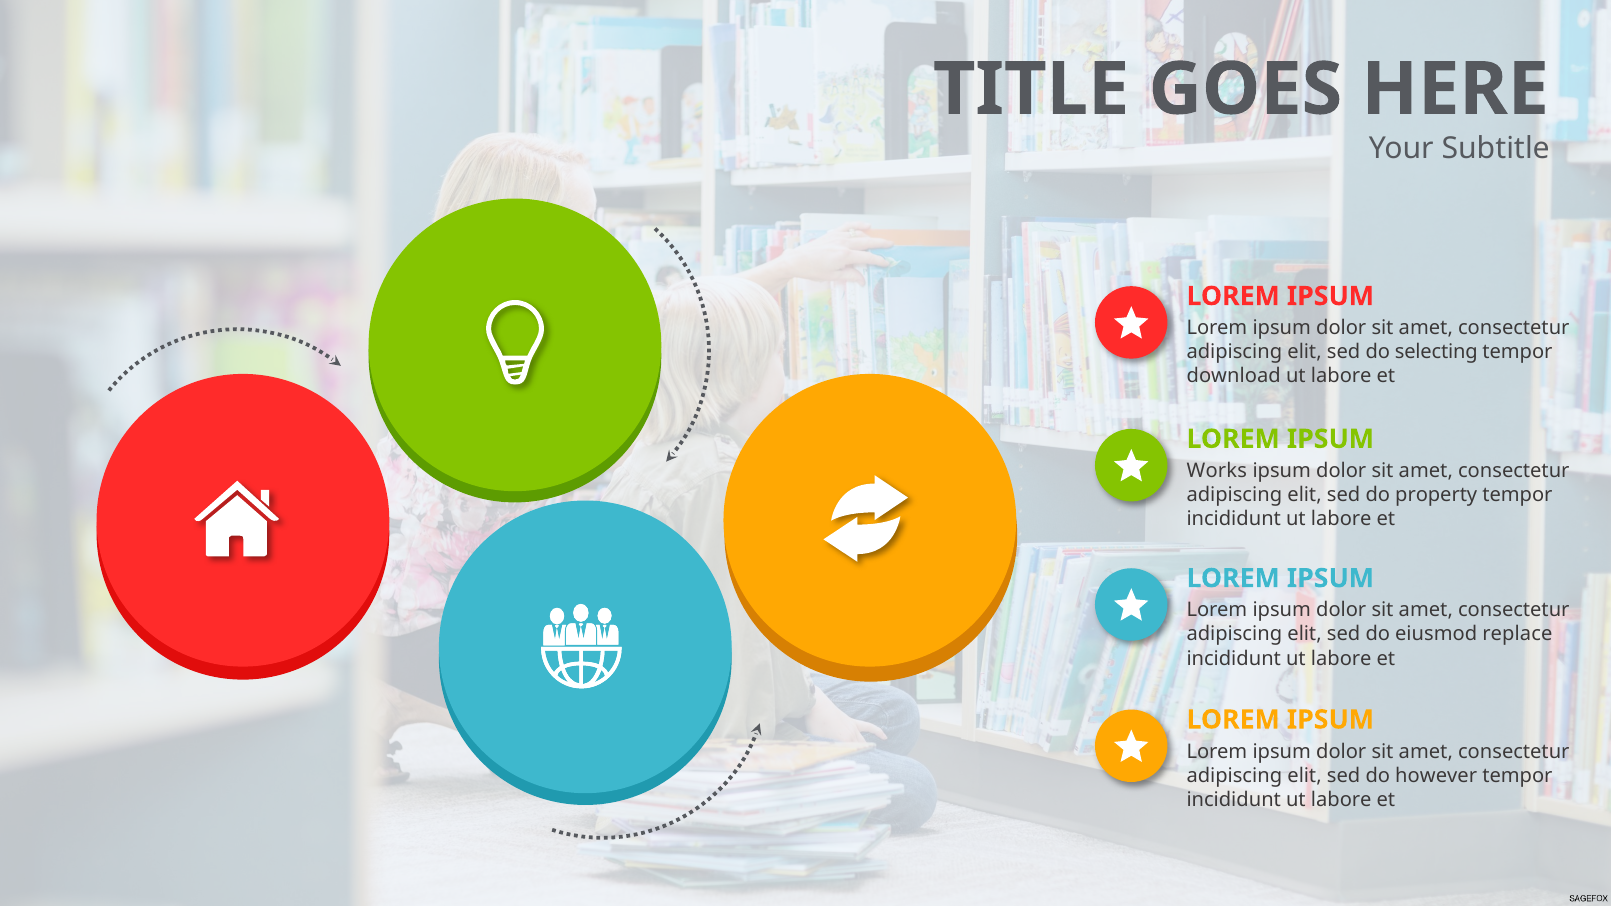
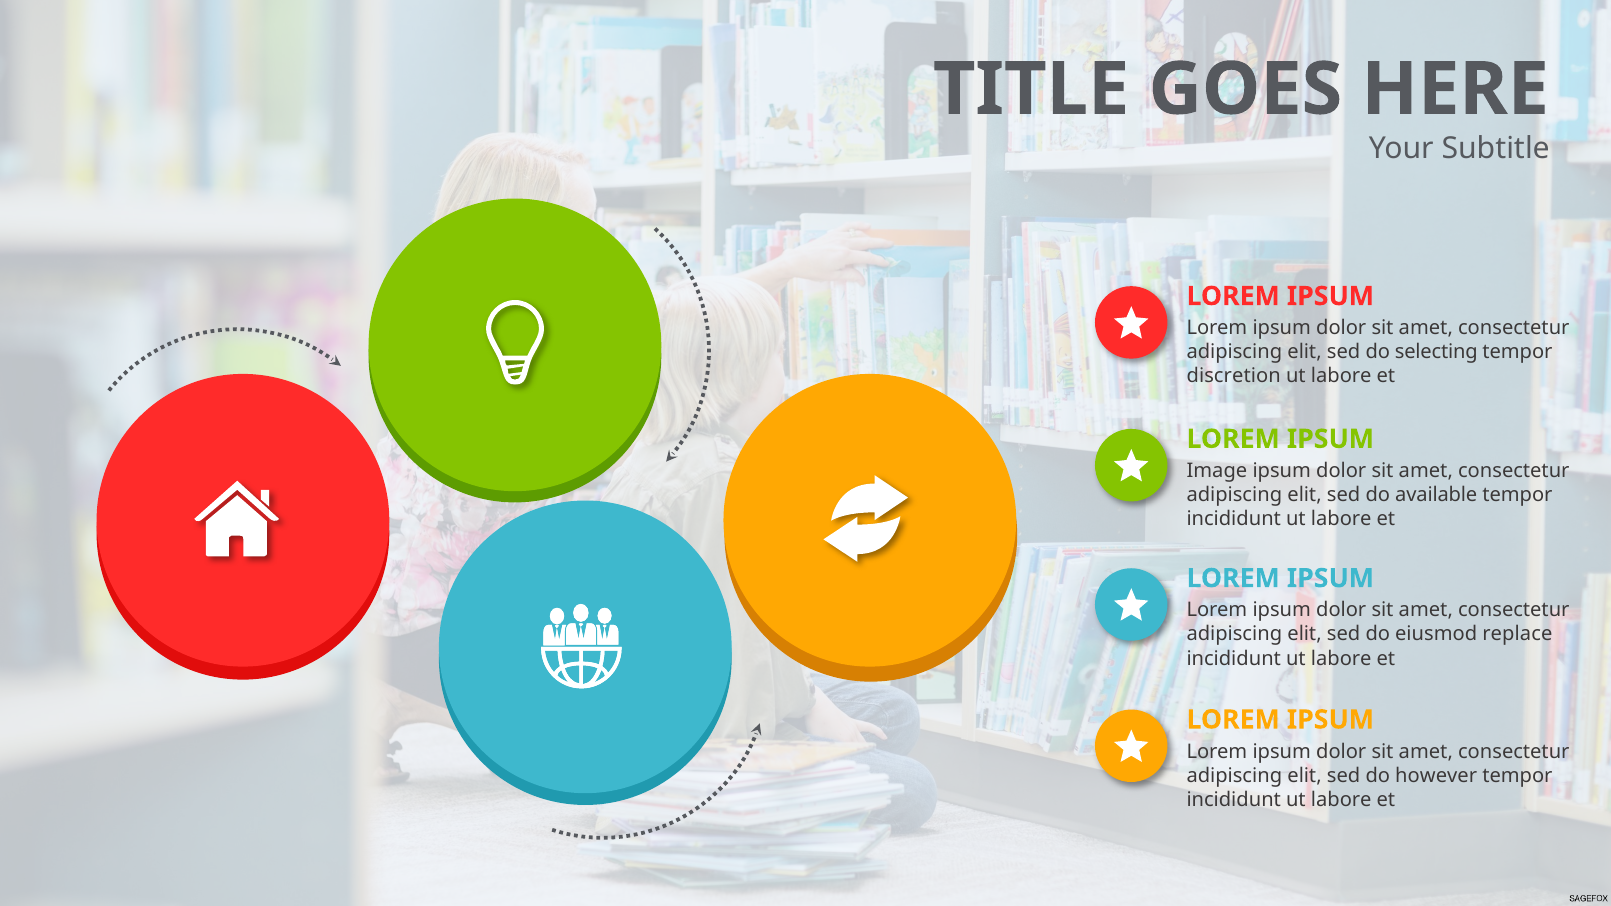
download: download -> discretion
Works: Works -> Image
property: property -> available
